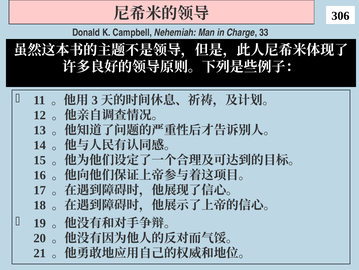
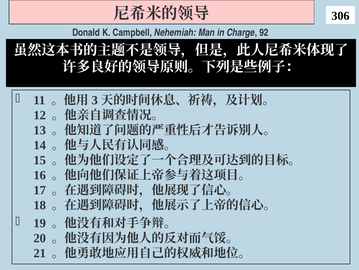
33: 33 -> 92
